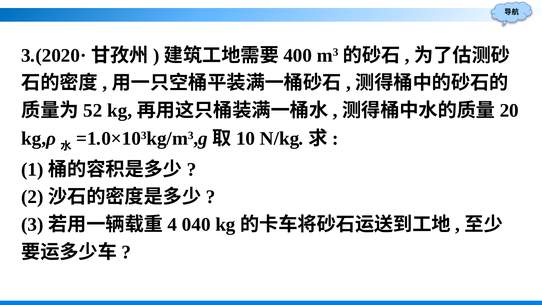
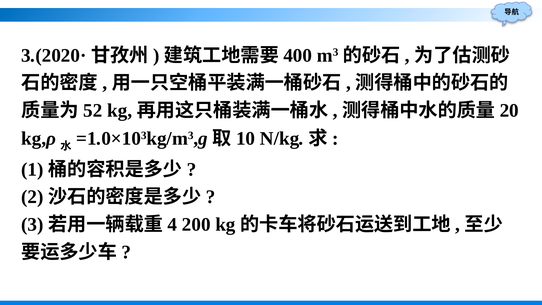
040: 040 -> 200
